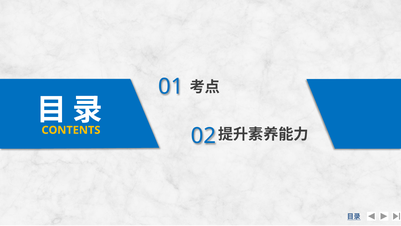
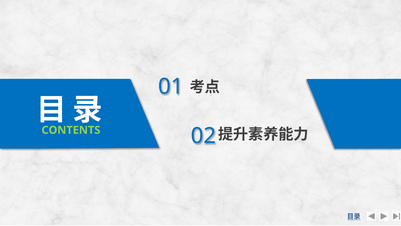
CONTENTS colour: yellow -> light green
